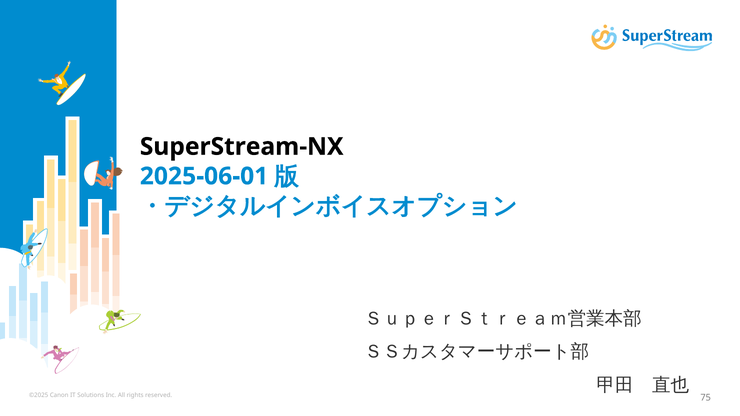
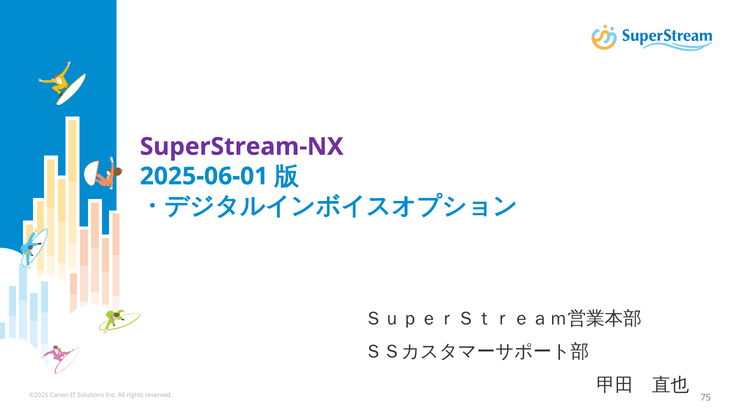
SuperStream-NX colour: black -> purple
